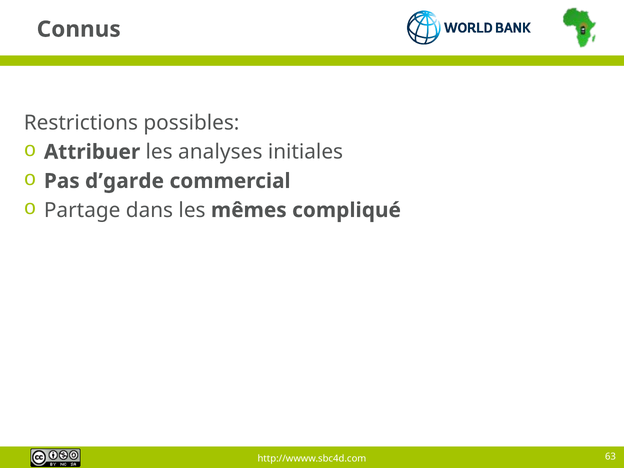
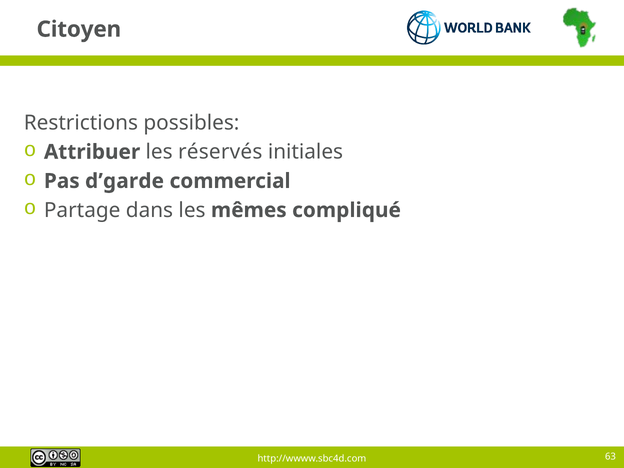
Connus: Connus -> Citoyen
analyses: analyses -> réservés
